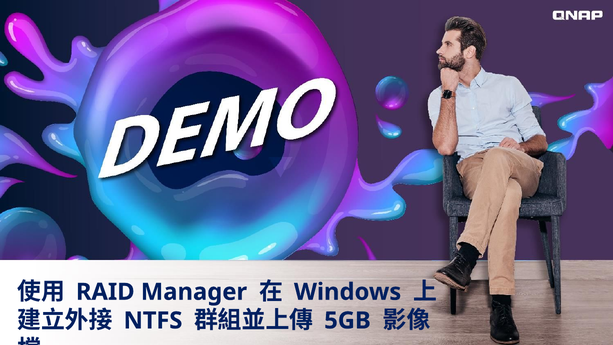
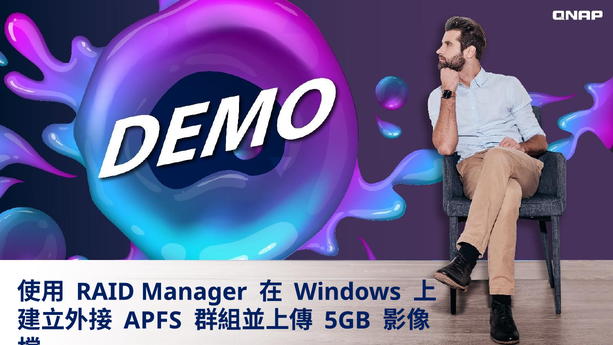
NTFS: NTFS -> APFS
